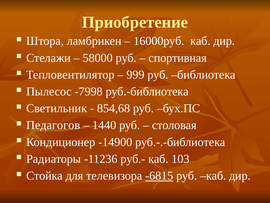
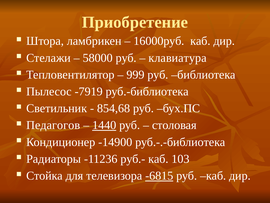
спортивная: спортивная -> клавиатура
-7998: -7998 -> -7919
1440 underline: none -> present
